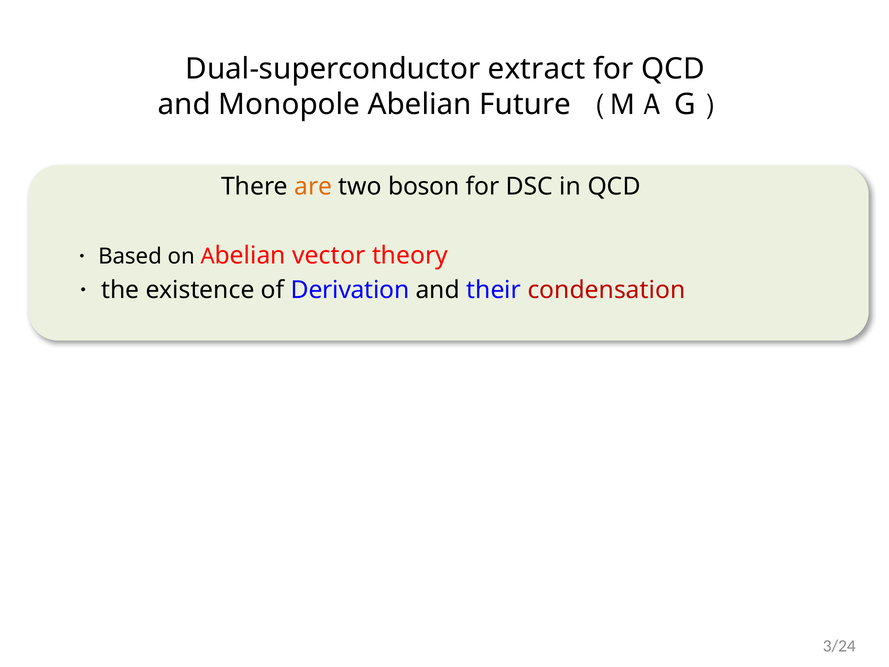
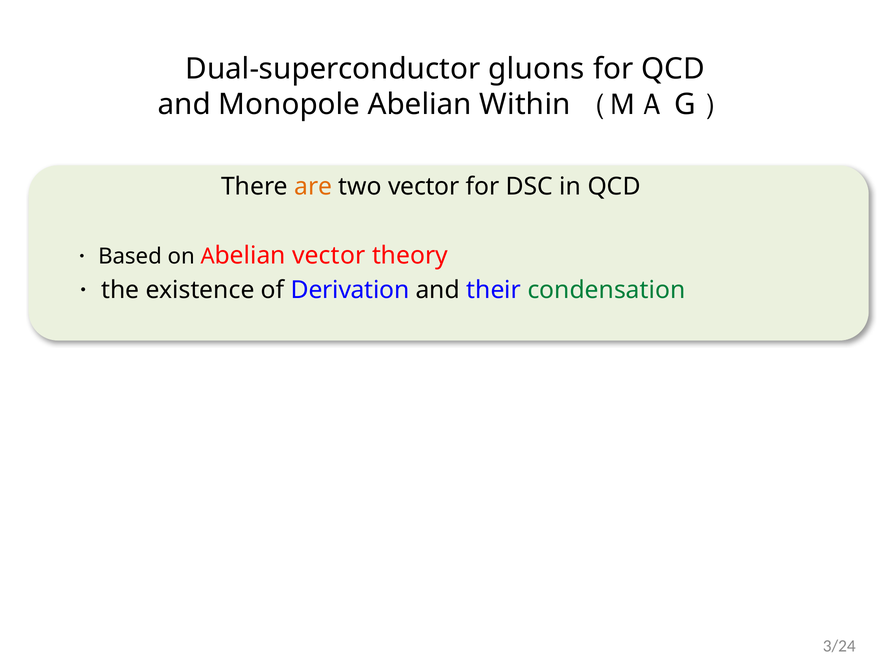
extract: extract -> gluons
Future: Future -> Within
two boson: boson -> vector
condensation colour: red -> green
